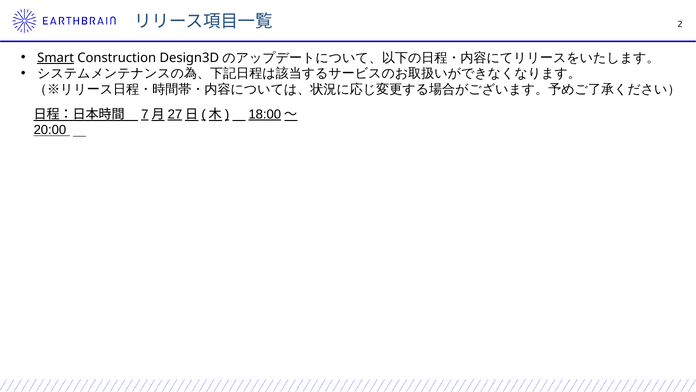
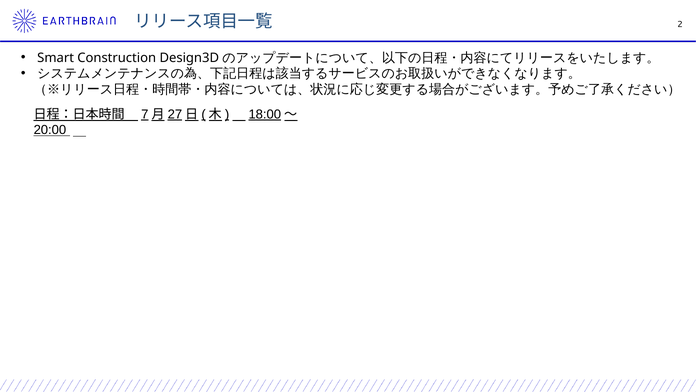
Smart underline: present -> none
